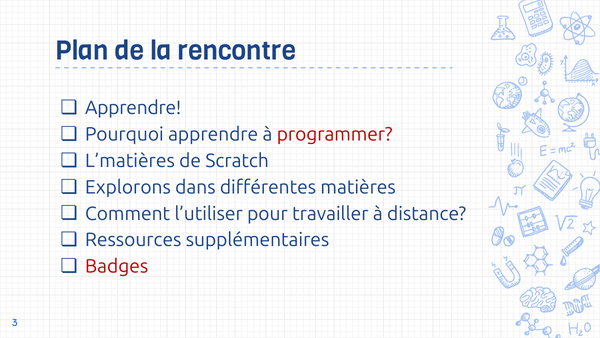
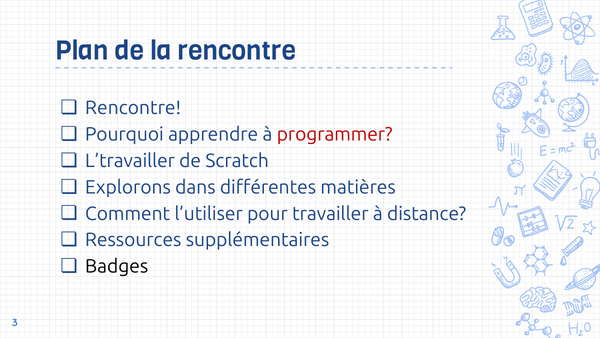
Apprendre at (133, 108): Apprendre -> Rencontre
L’matières: L’matières -> L’travailler
Badges colour: red -> black
